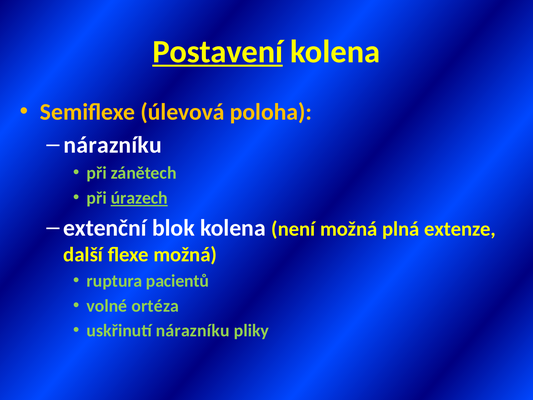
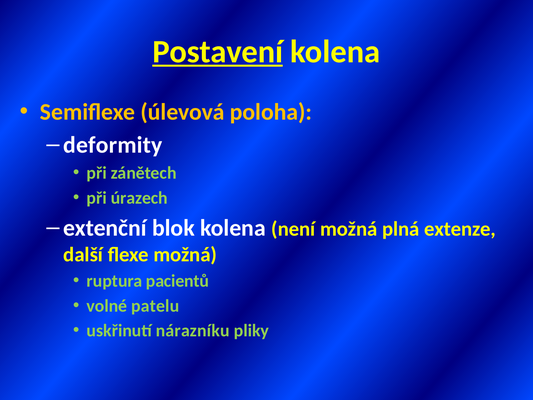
nárazníku at (113, 145): nárazníku -> deformity
úrazech underline: present -> none
ortéza: ortéza -> patelu
